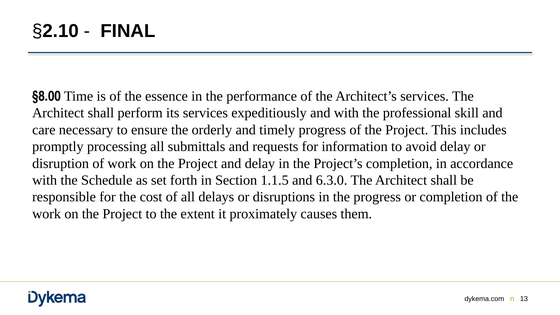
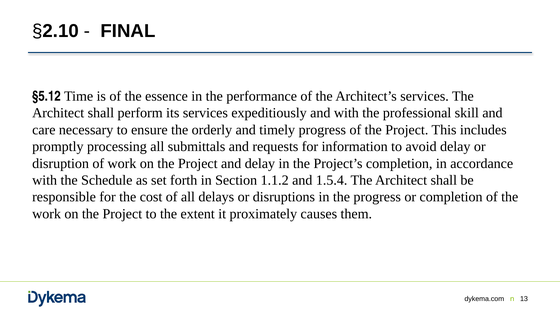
§8.00: §8.00 -> §5.12
1.1.5: 1.1.5 -> 1.1.2
6.3.0: 6.3.0 -> 1.5.4
